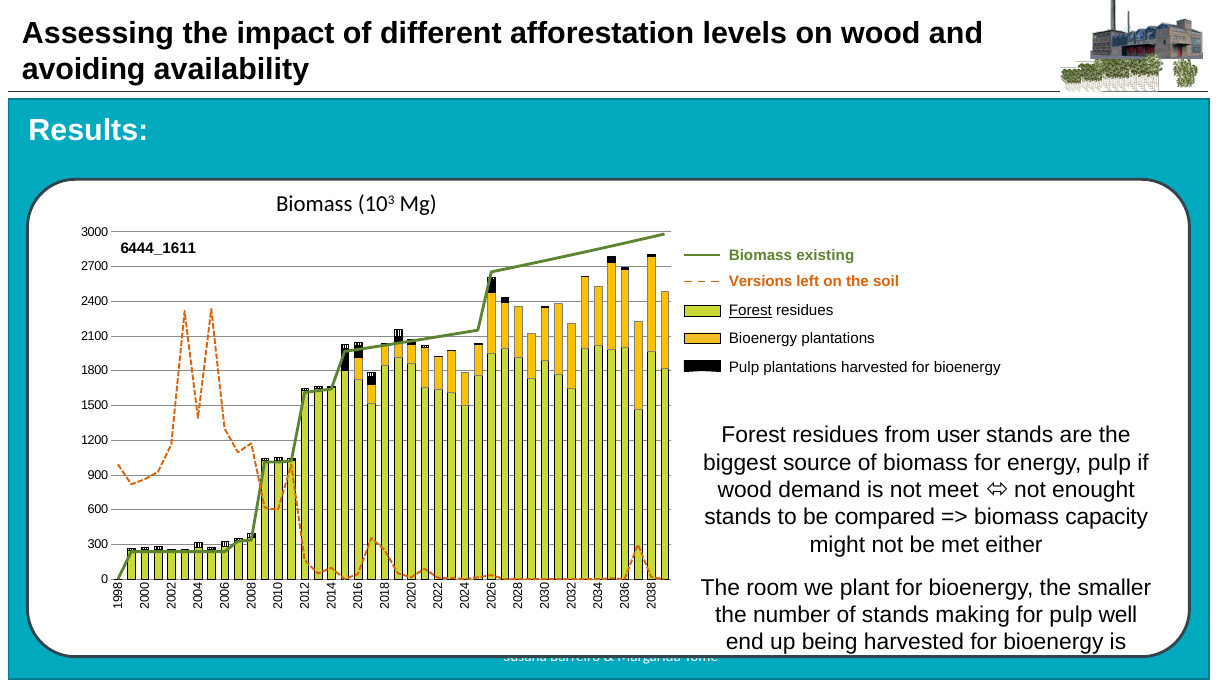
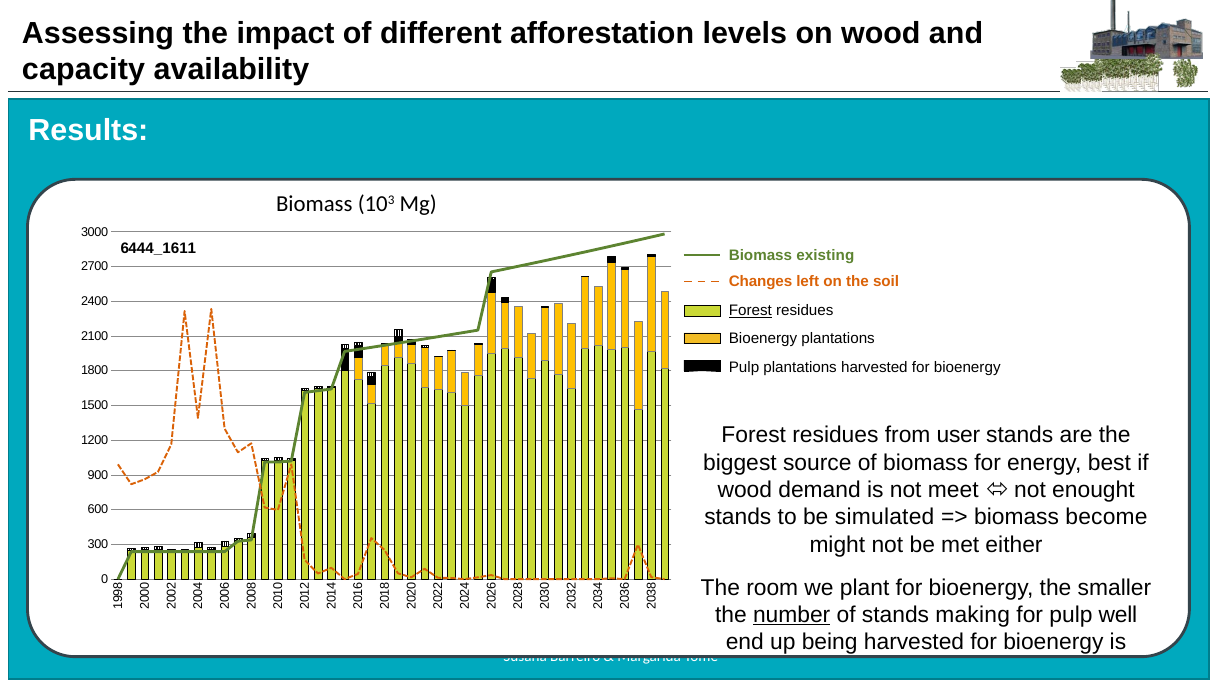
avoiding: avoiding -> capacity
Versions: Versions -> Changes
energy pulp: pulp -> best
compared: compared -> simulated
capacity: capacity -> become
number underline: none -> present
